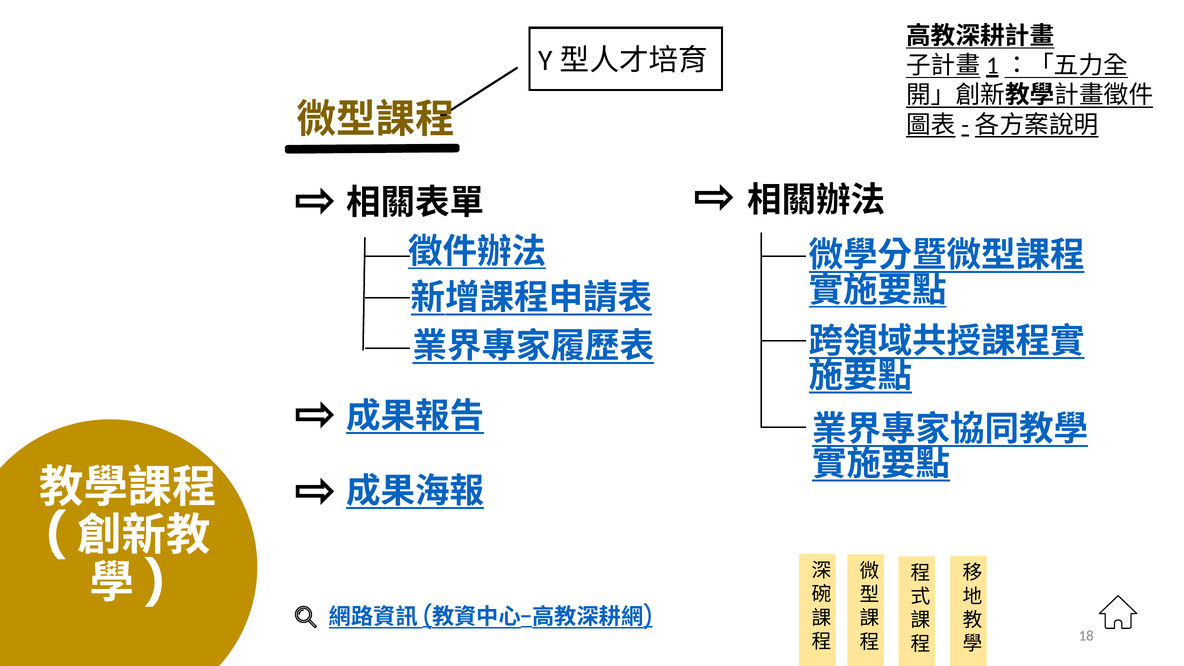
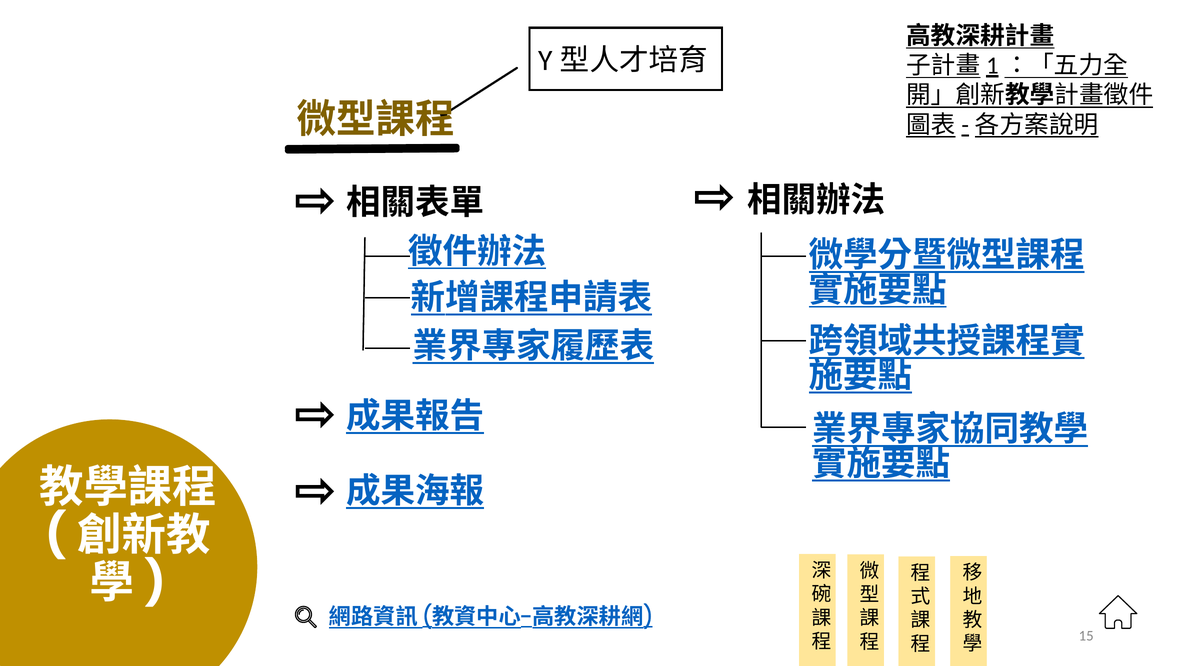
18: 18 -> 15
